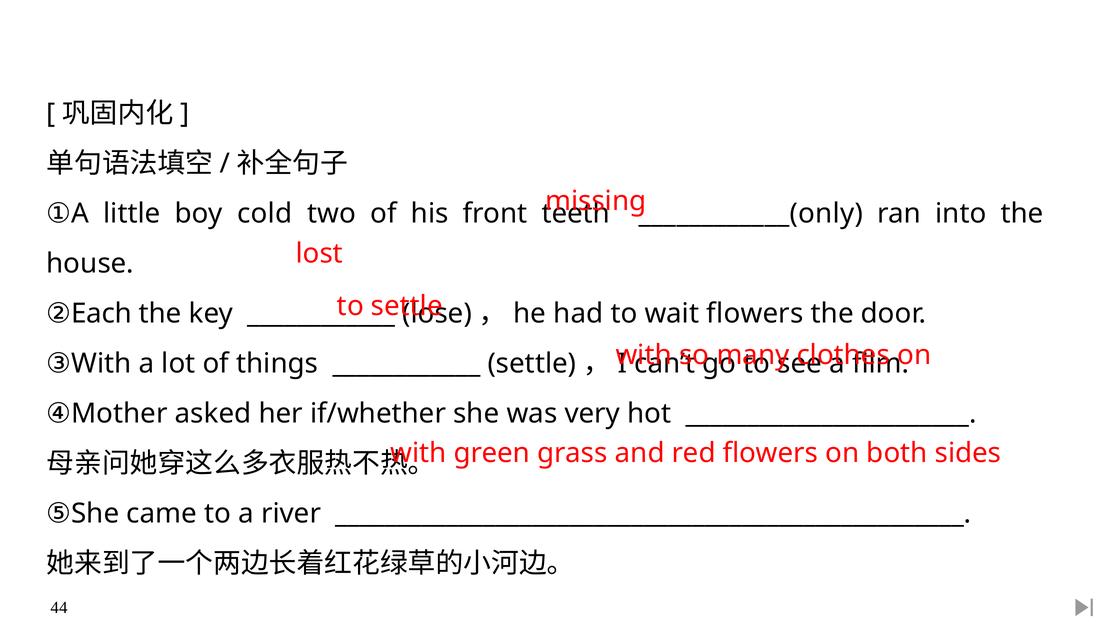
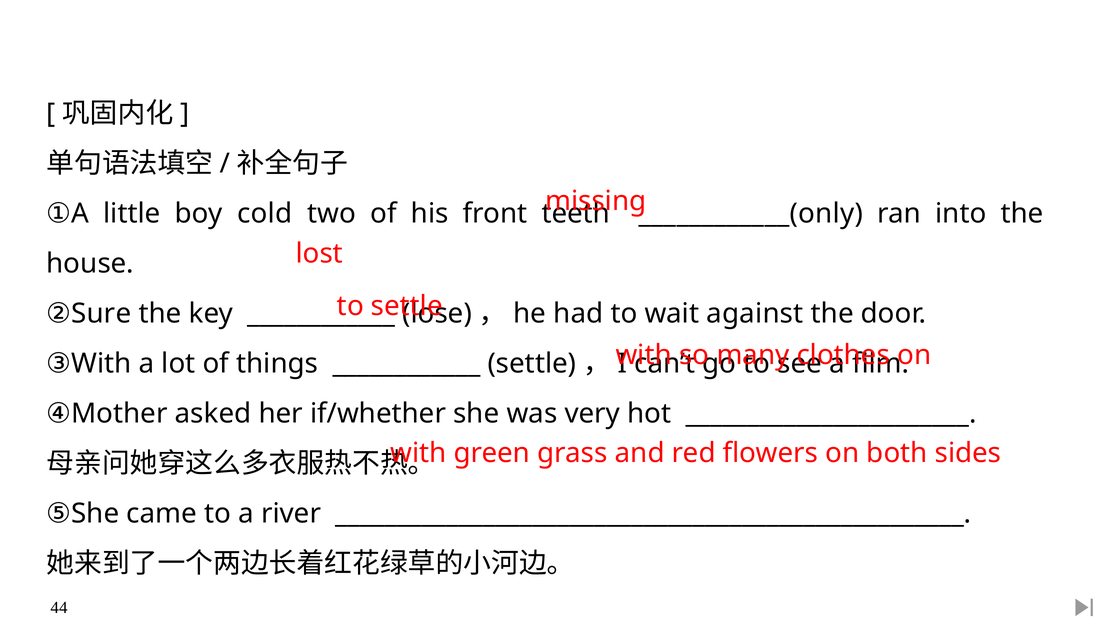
Each: Each -> Sure
wait flowers: flowers -> against
